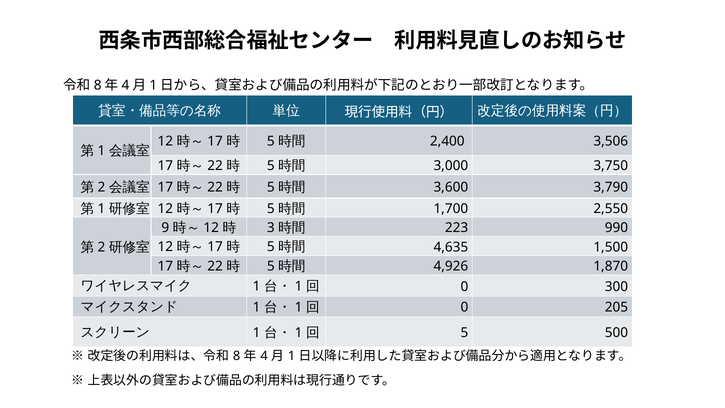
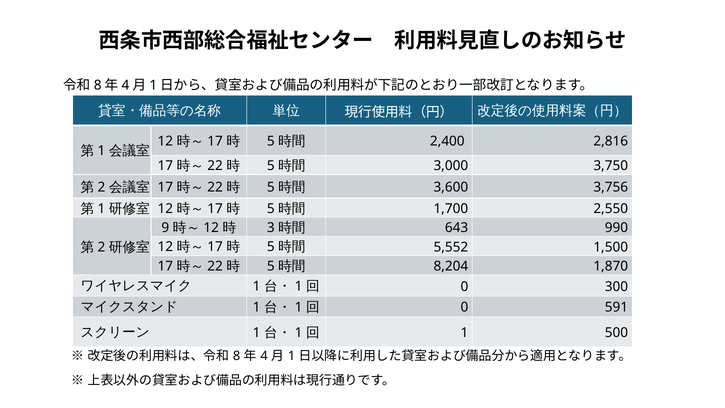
3,506: 3,506 -> 2,816
3,790: 3,790 -> 3,756
223: 223 -> 643
4,635: 4,635 -> 5,552
4,926: 4,926 -> 8,204
205: 205 -> 591
5 at (464, 333): 5 -> 1
